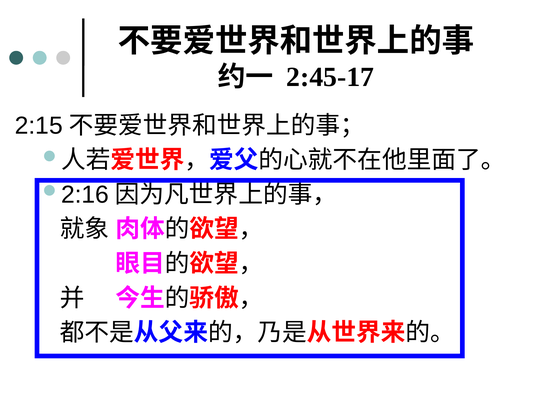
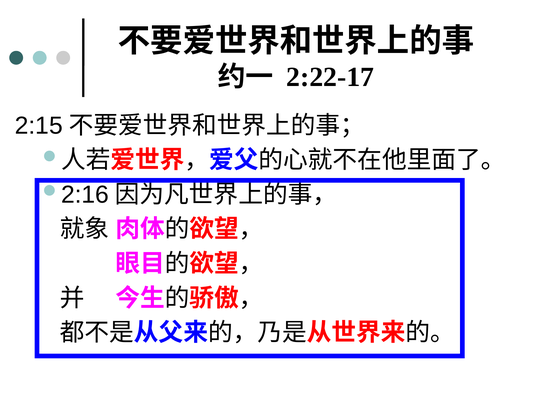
2:45-17: 2:45-17 -> 2:22-17
